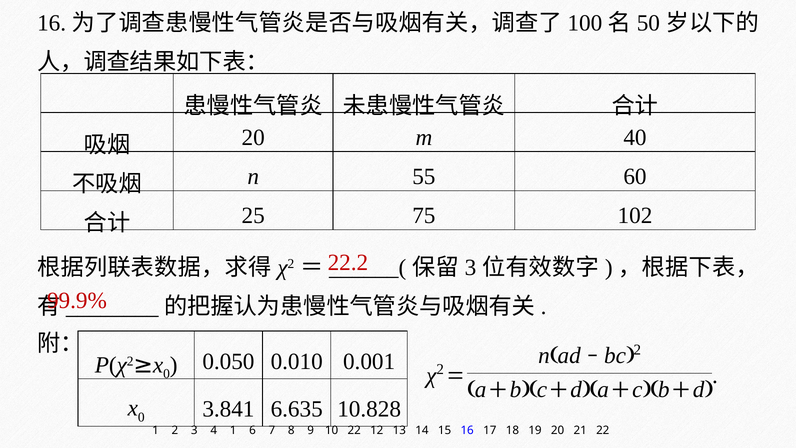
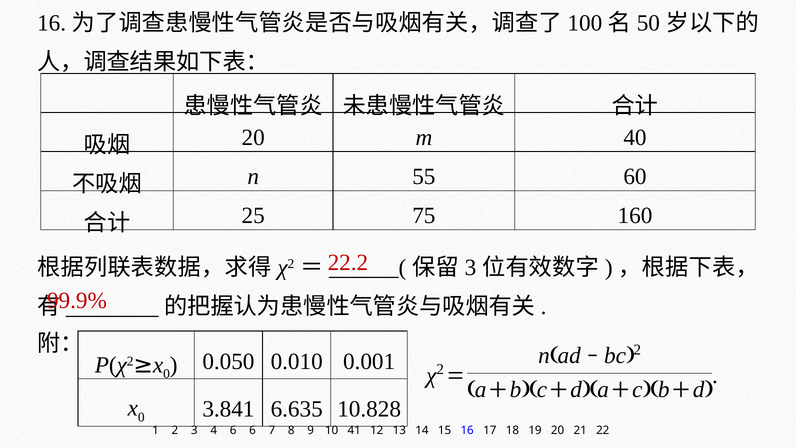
102: 102 -> 160
4 1: 1 -> 6
10 22: 22 -> 41
